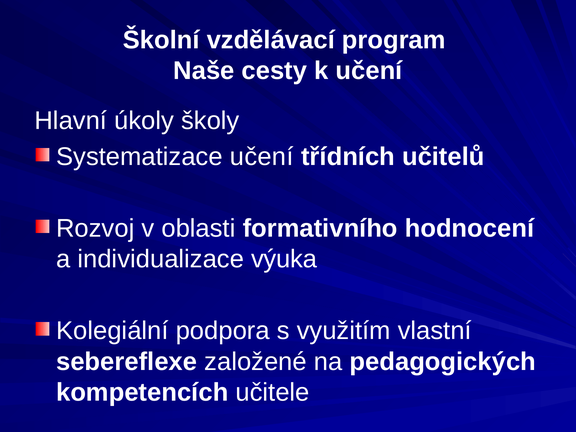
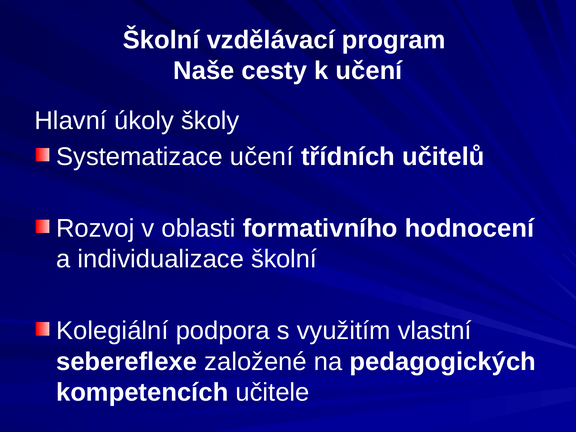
individualizace výuka: výuka -> školní
